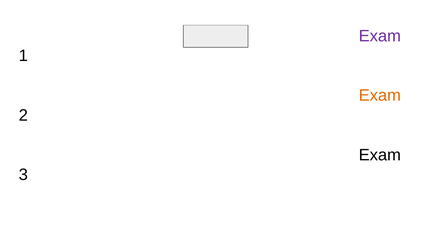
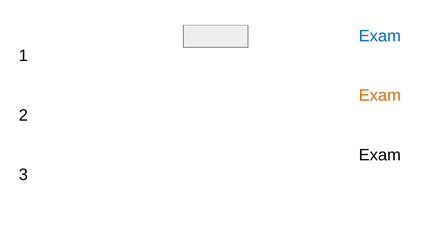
Exam at (380, 36) colour: purple -> blue
